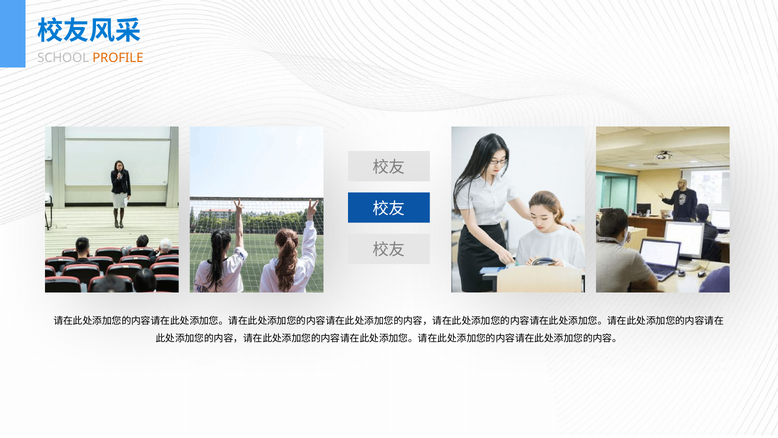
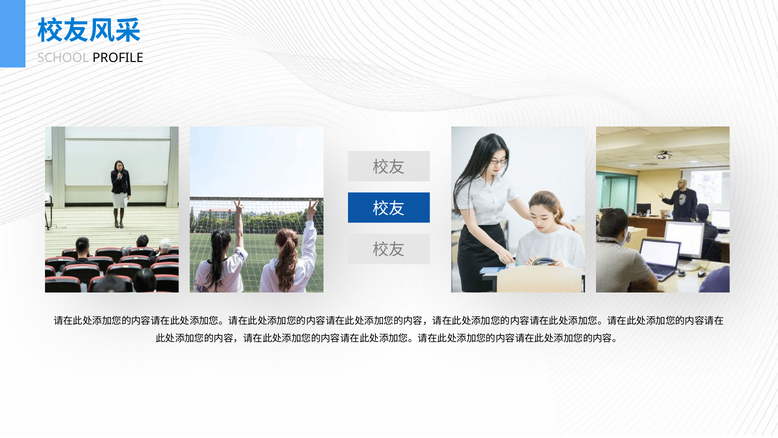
PROFILE colour: orange -> black
